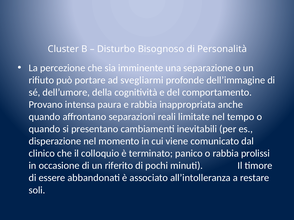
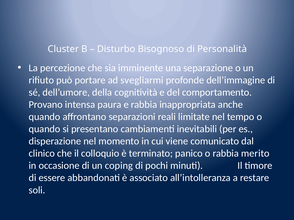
prolissi: prolissi -> merito
riferito: riferito -> coping
